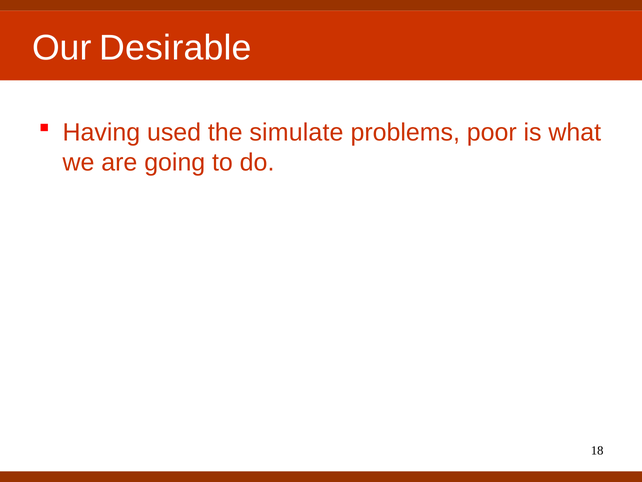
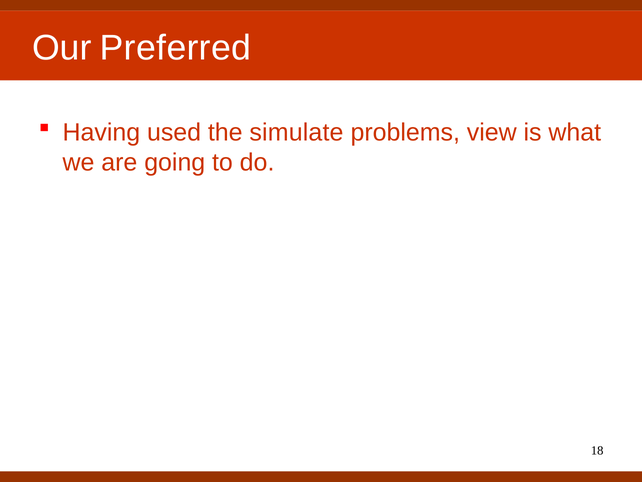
Desirable: Desirable -> Preferred
poor: poor -> view
